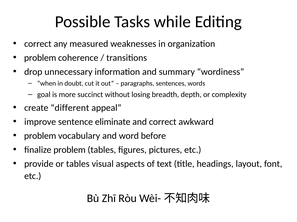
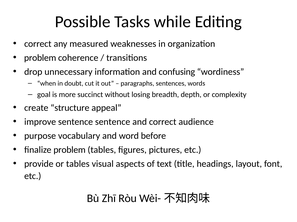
summary: summary -> confusing
different: different -> structure
sentence eliminate: eliminate -> sentence
awkward: awkward -> audience
problem at (40, 136): problem -> purpose
